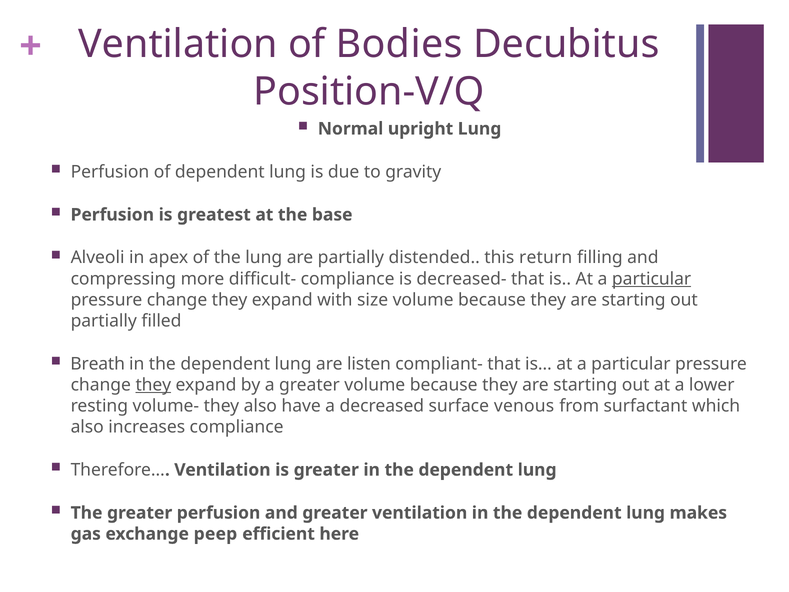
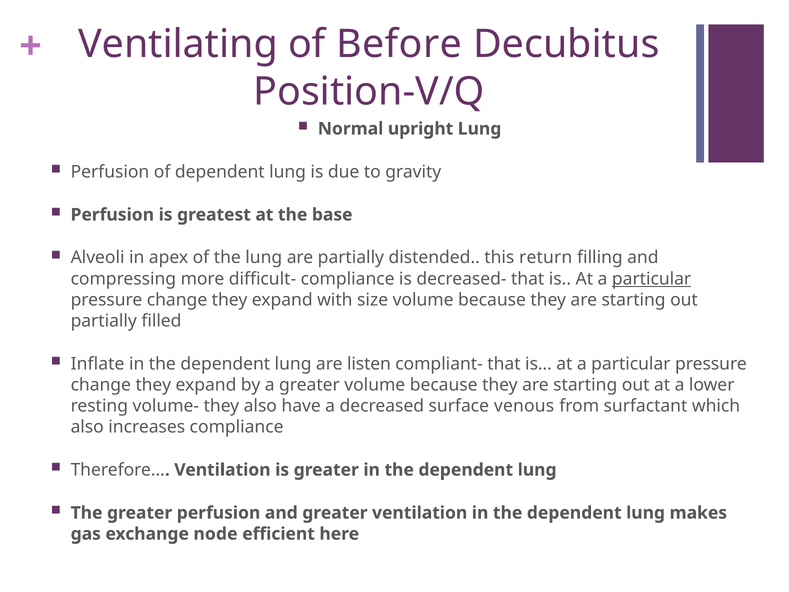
Ventilation at (178, 44): Ventilation -> Ventilating
Bodies: Bodies -> Before
Breath: Breath -> Inflate
they at (153, 385) underline: present -> none
peep: peep -> node
